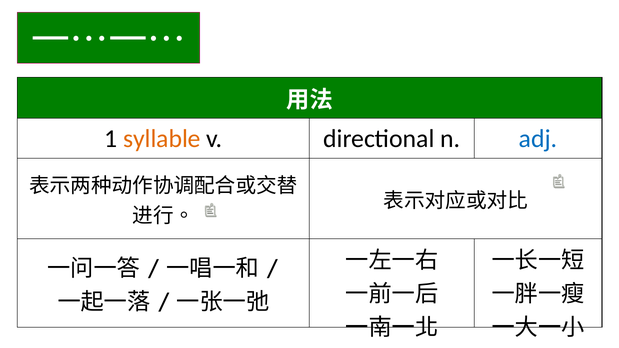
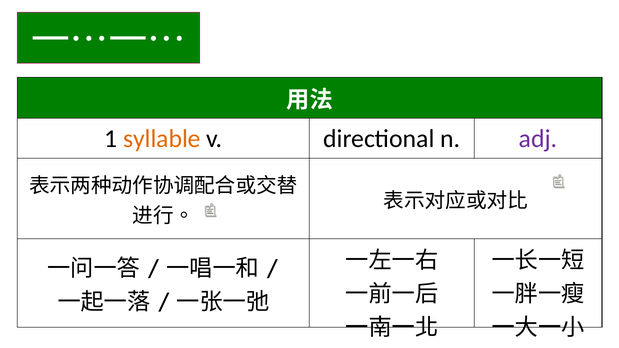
adj colour: blue -> purple
